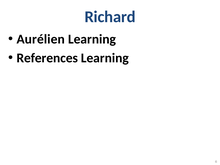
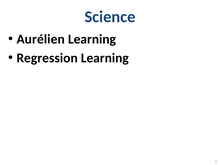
Richard: Richard -> Science
References: References -> Regression
